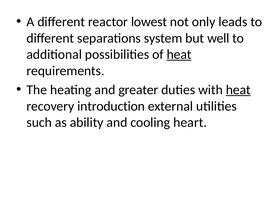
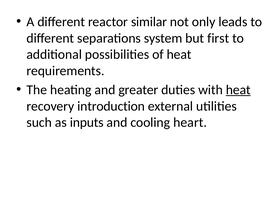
lowest: lowest -> similar
well: well -> first
heat at (179, 54) underline: present -> none
ability: ability -> inputs
